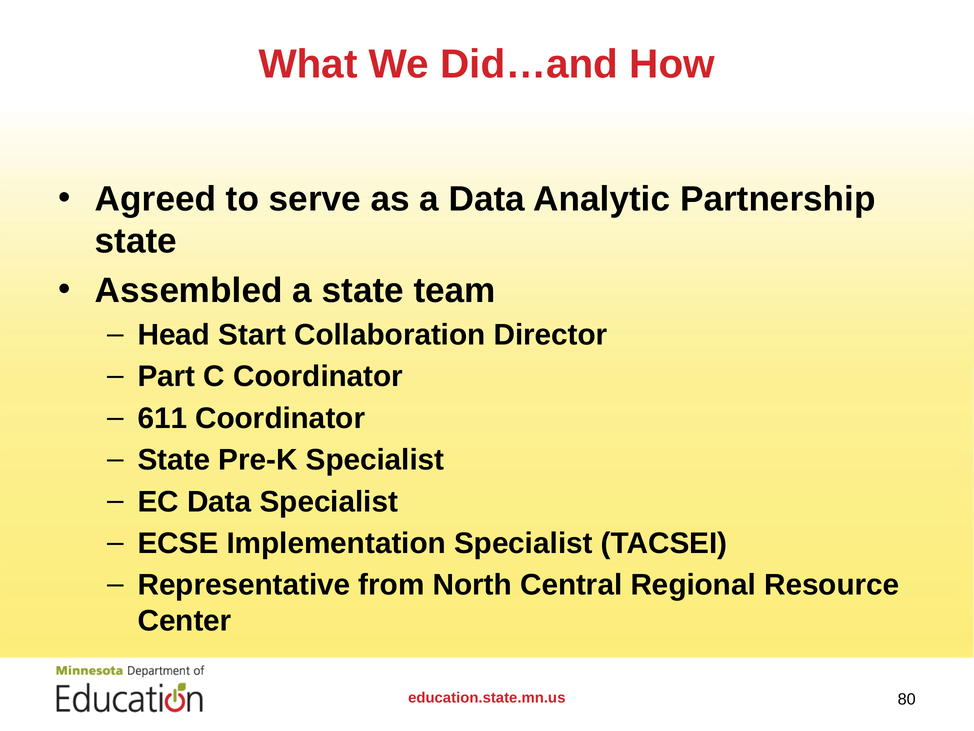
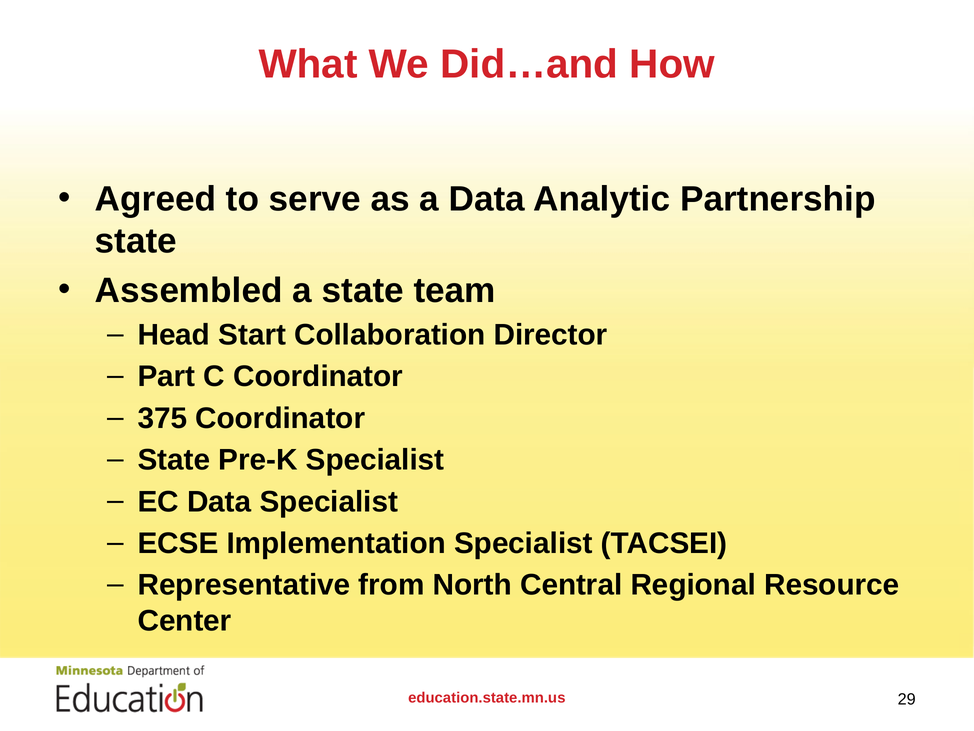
611: 611 -> 375
80: 80 -> 29
